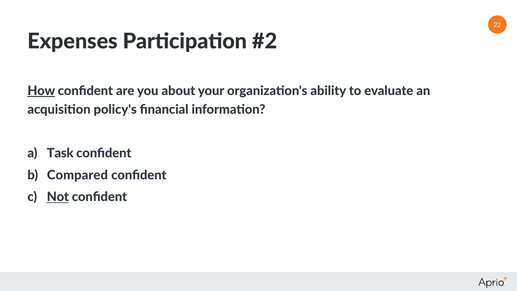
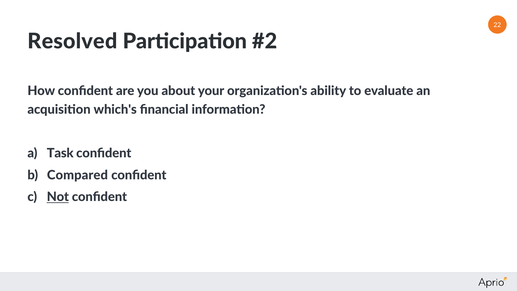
Expenses: Expenses -> Resolved
How underline: present -> none
policy's: policy's -> which's
